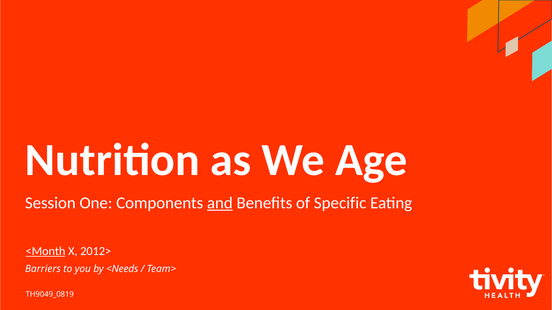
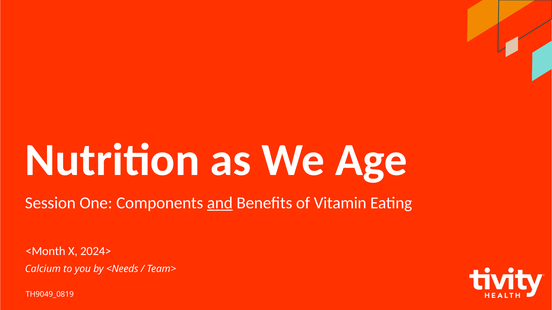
Specific: Specific -> Vitamin
<Month underline: present -> none
2012>: 2012> -> 2024>
Barriers: Barriers -> Calcium
